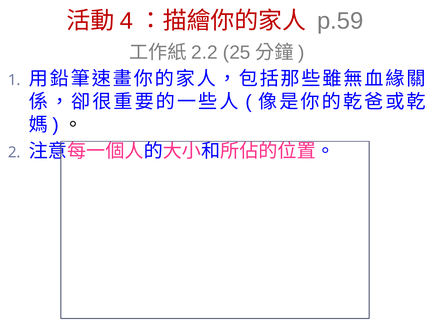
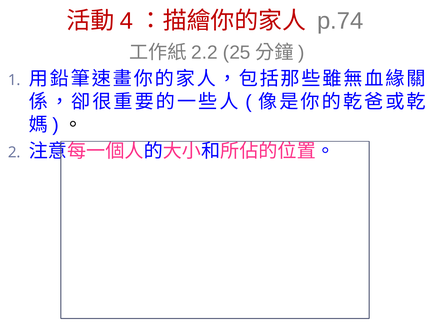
p.59: p.59 -> p.74
